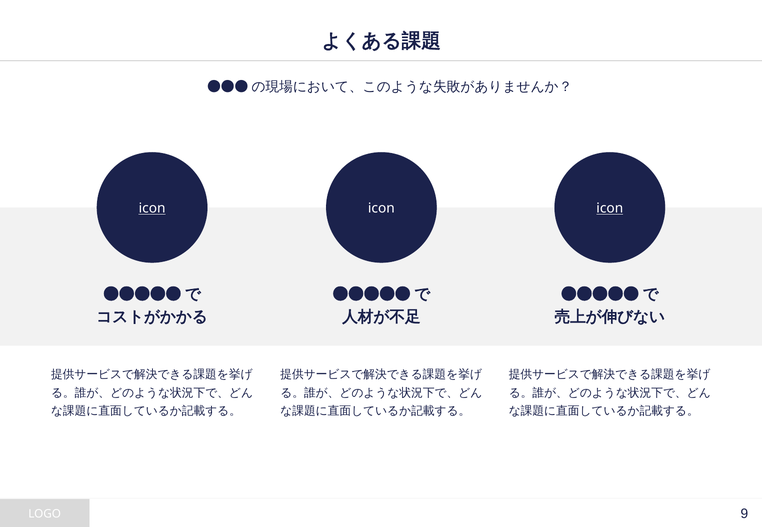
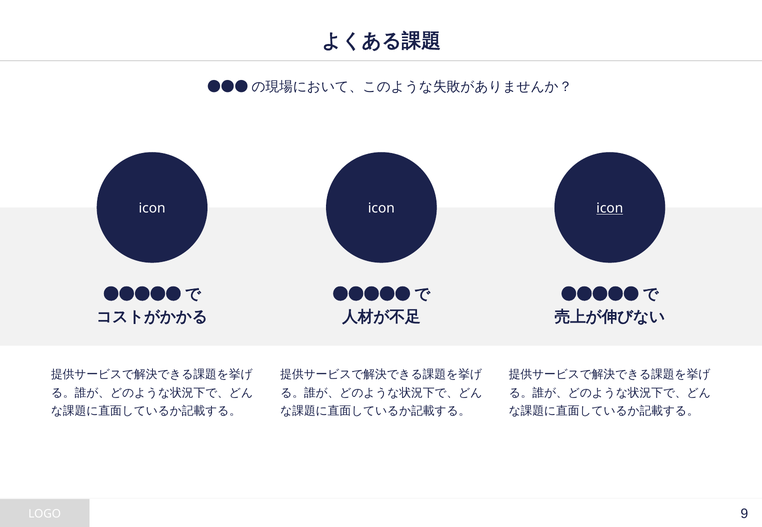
icon at (152, 209) underline: present -> none
